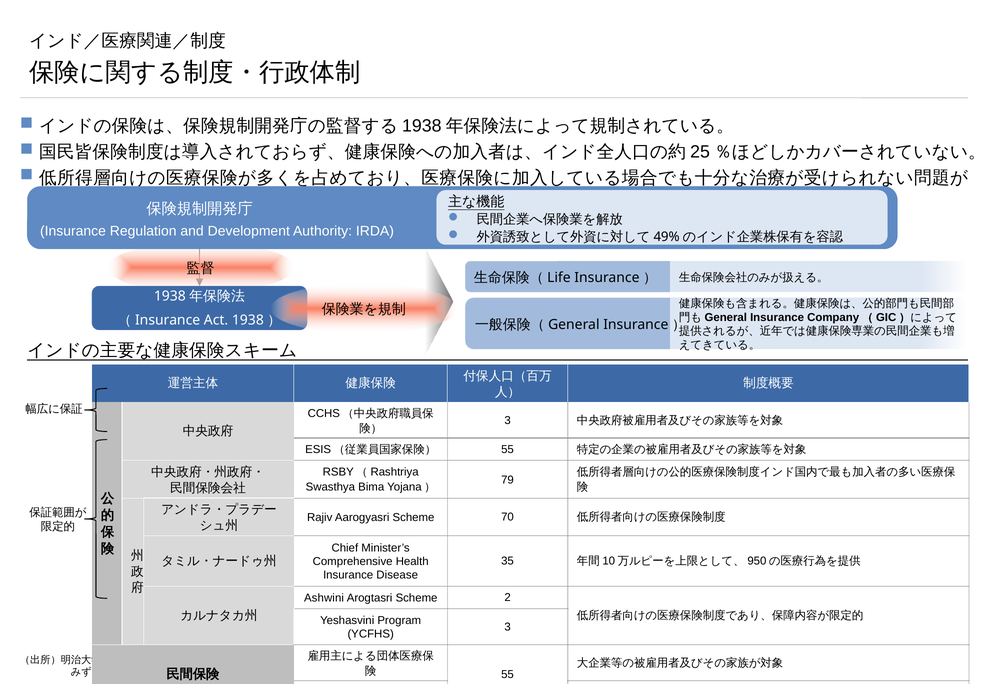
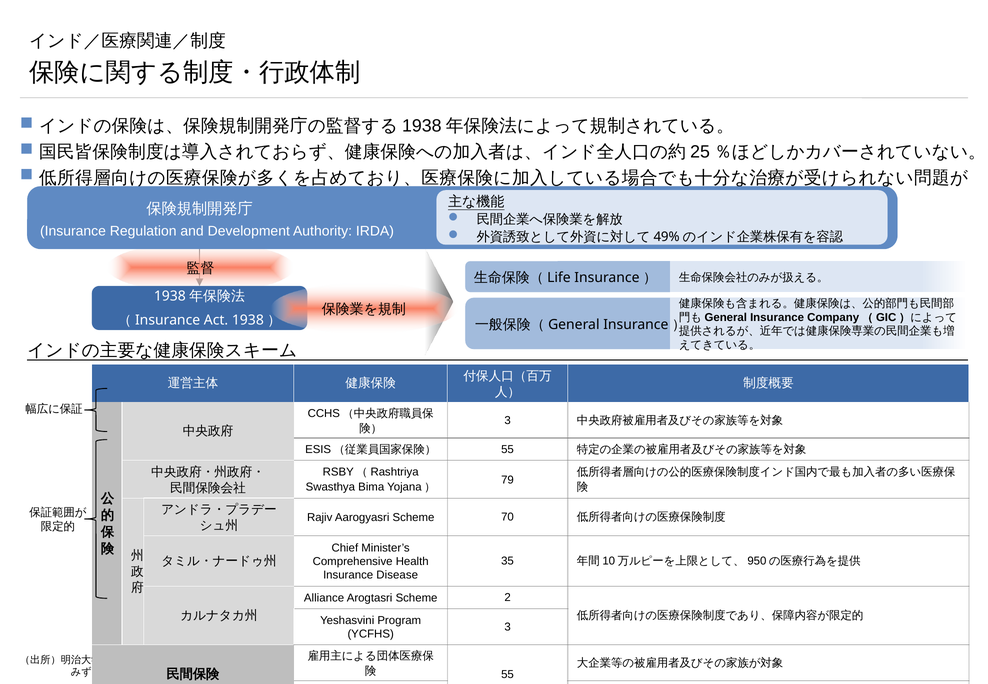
Ashwini: Ashwini -> Alliance
